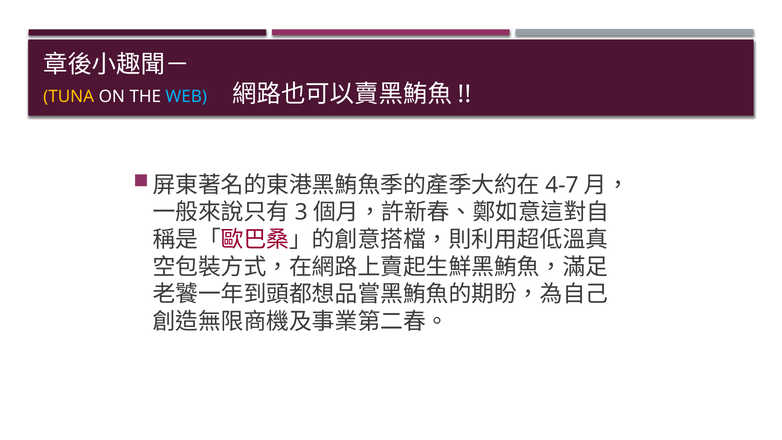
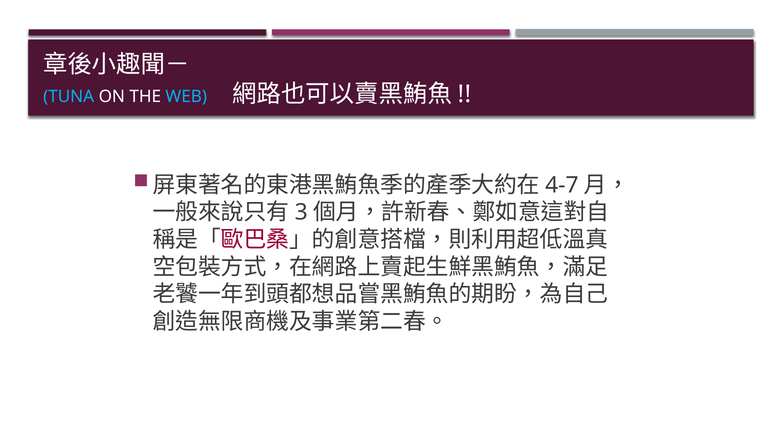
TUNA colour: yellow -> light blue
